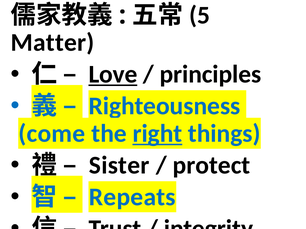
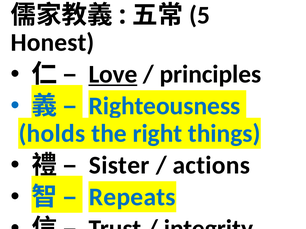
Matter: Matter -> Honest
come: come -> holds
right underline: present -> none
protect: protect -> actions
